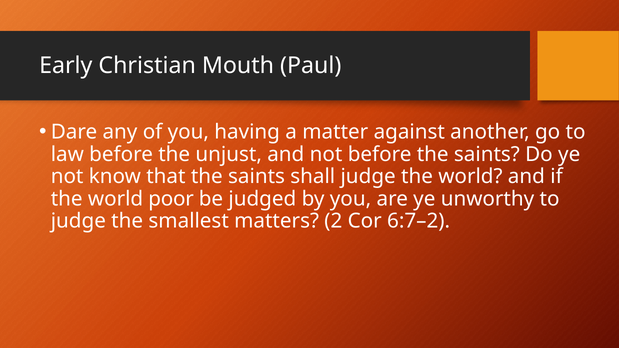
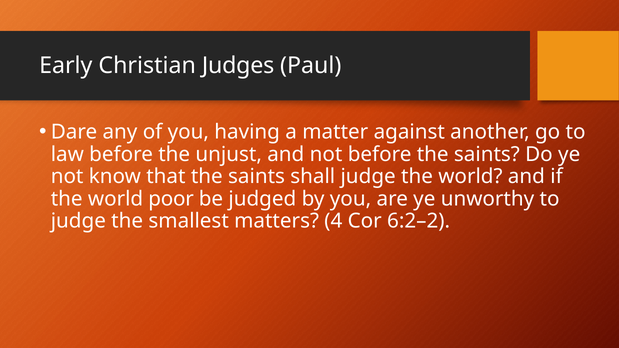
Mouth: Mouth -> Judges
2: 2 -> 4
6:7–2: 6:7–2 -> 6:2–2
